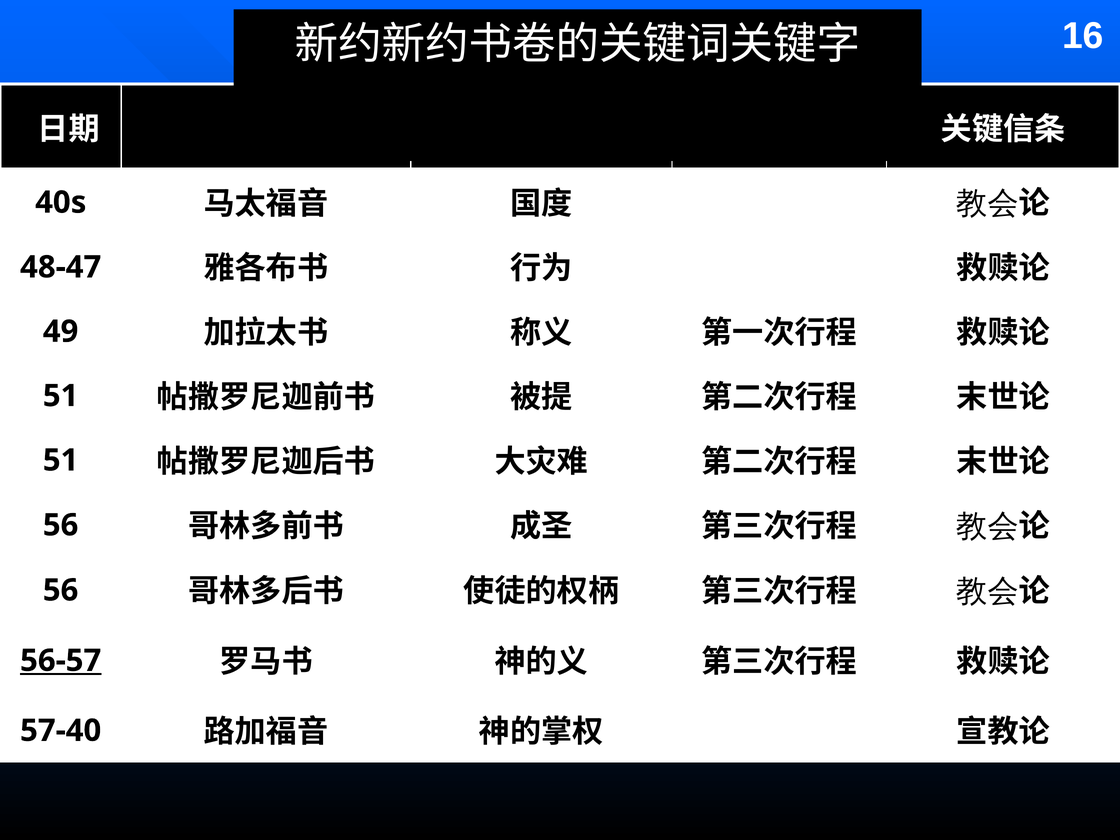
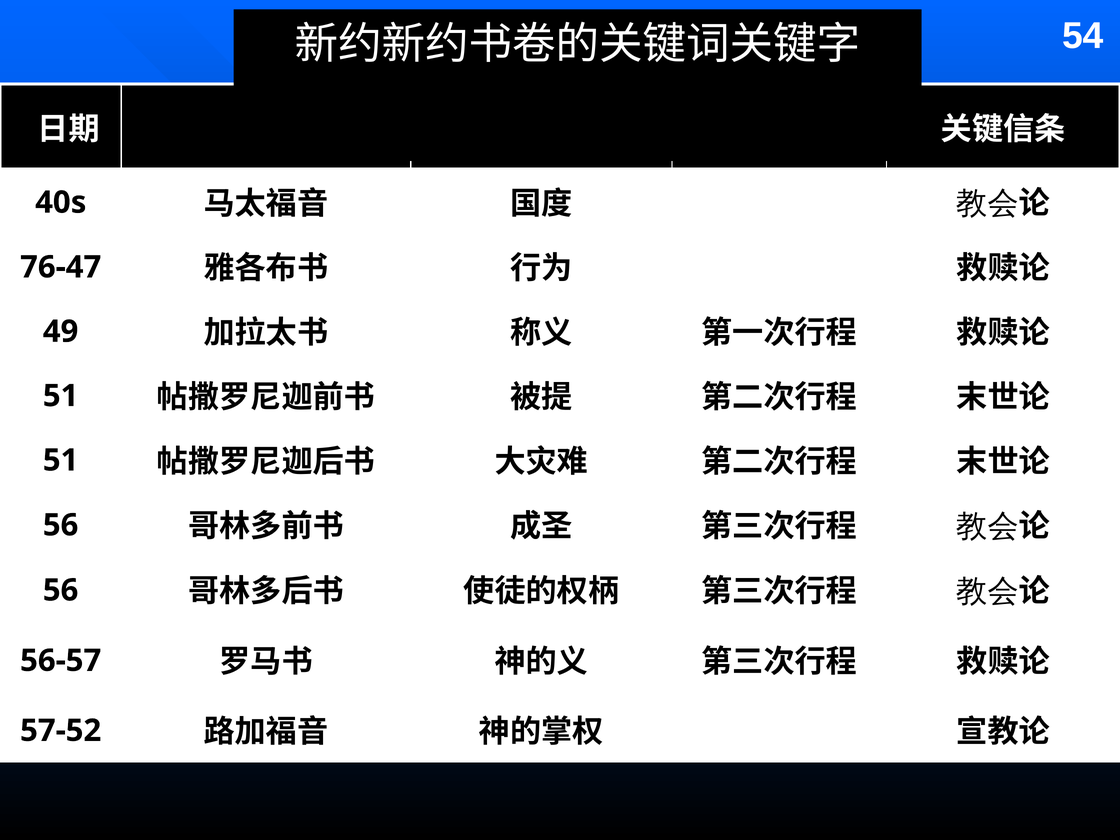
16: 16 -> 54
48-47: 48-47 -> 76-47
56-57 underline: present -> none
57-40: 57-40 -> 57-52
